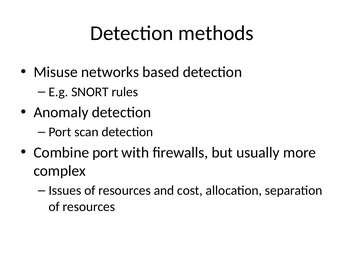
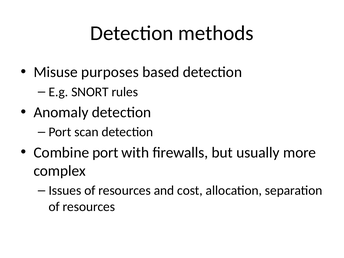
networks: networks -> purposes
